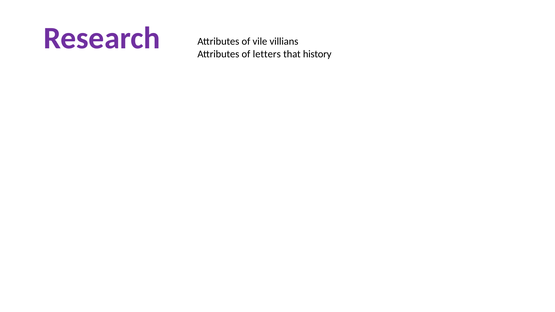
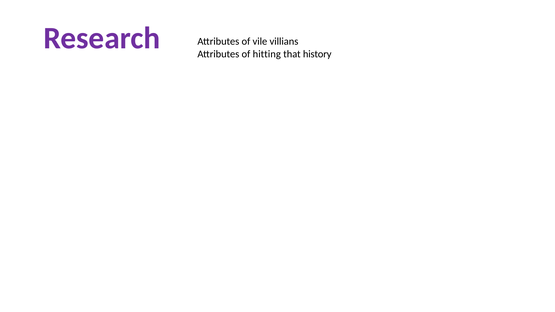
letters: letters -> hitting
